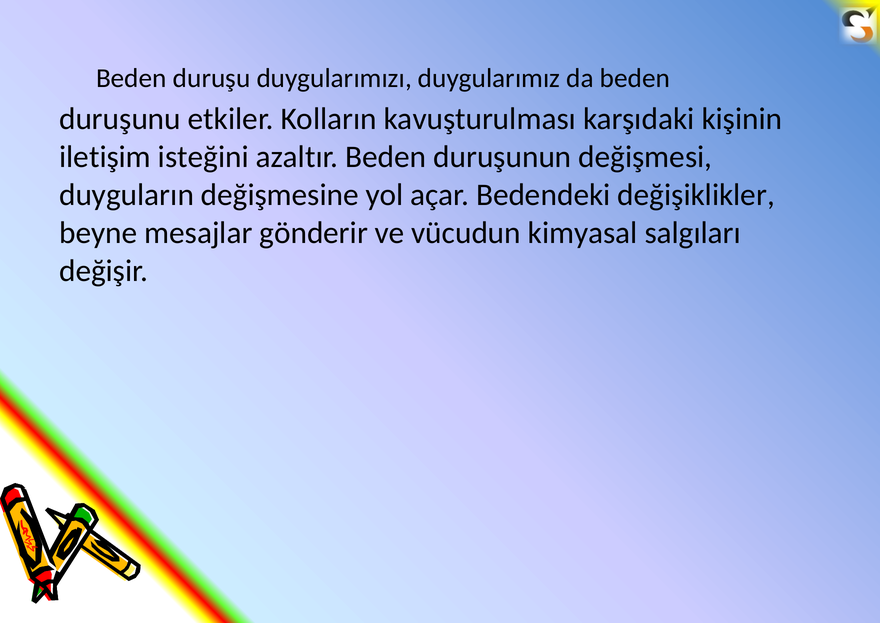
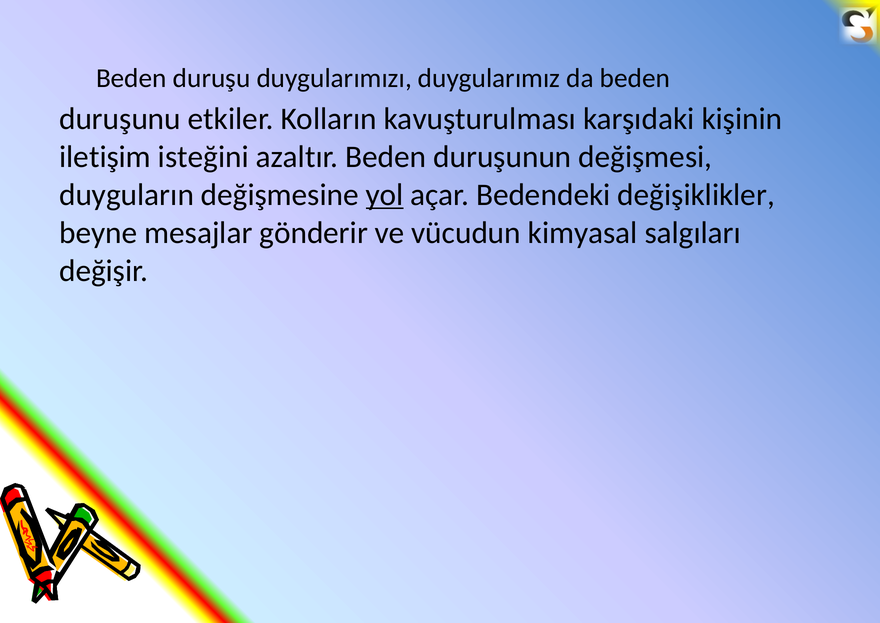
yol underline: none -> present
